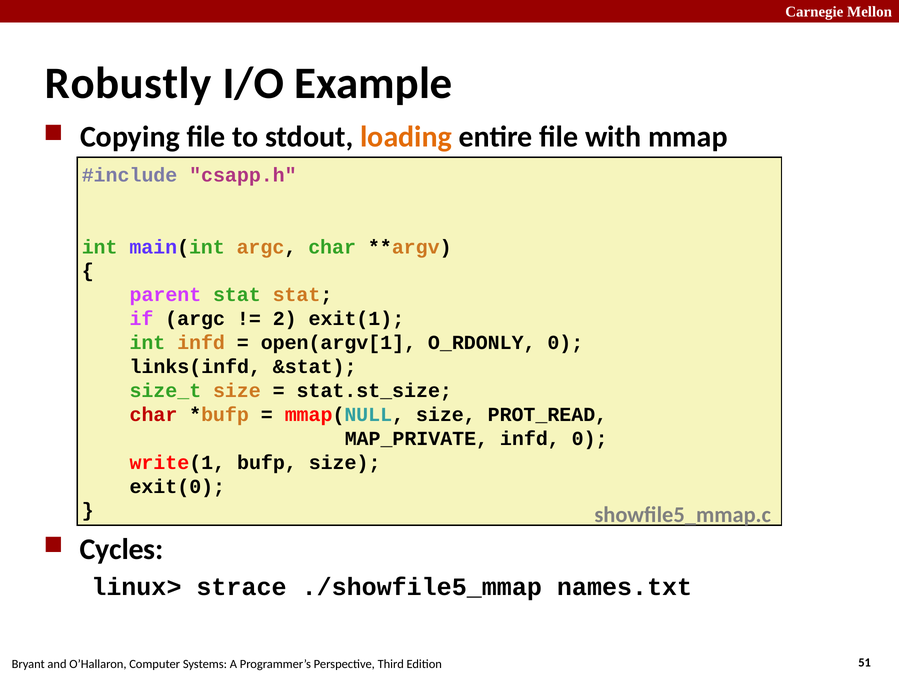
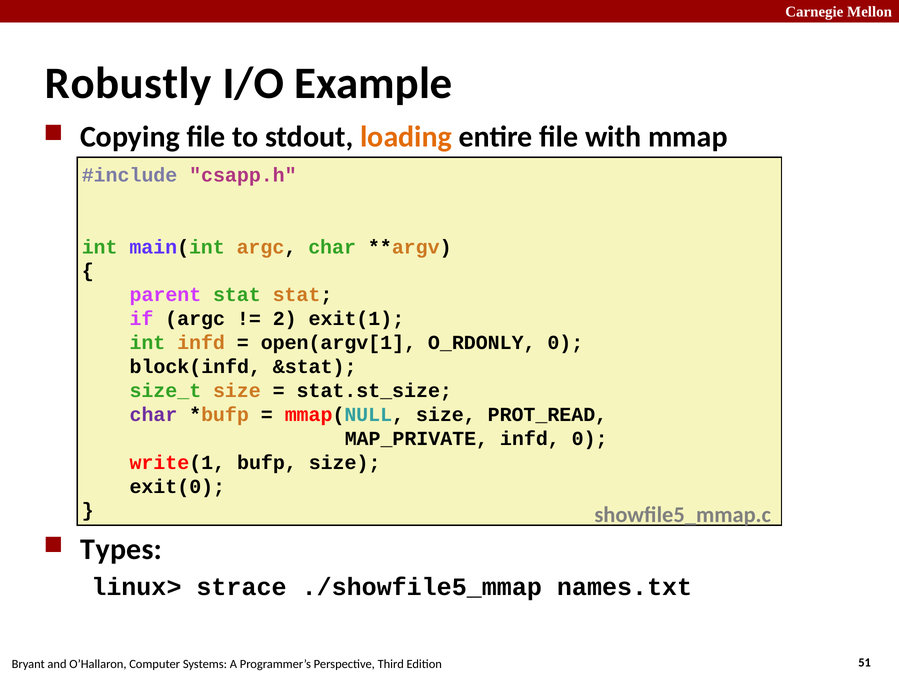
links(infd: links(infd -> block(infd
char at (153, 415) colour: red -> purple
Cycles: Cycles -> Types
